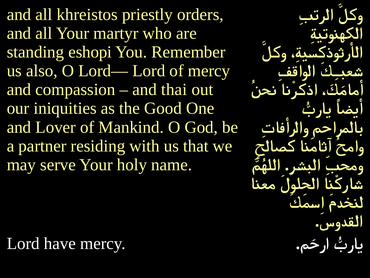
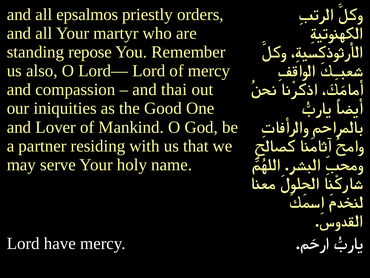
khreistos: khreistos -> epsalmos
eshopi: eshopi -> repose
